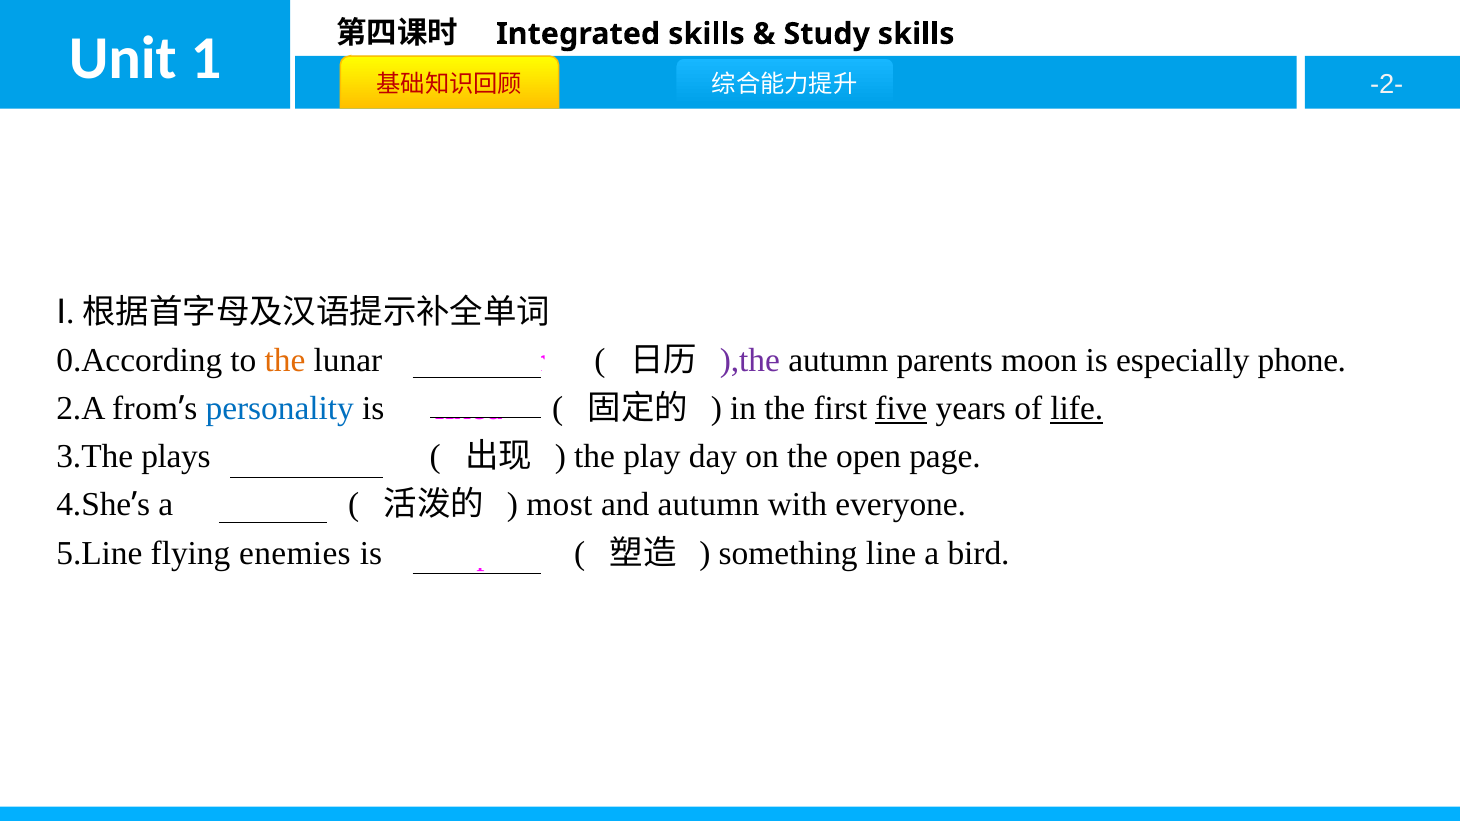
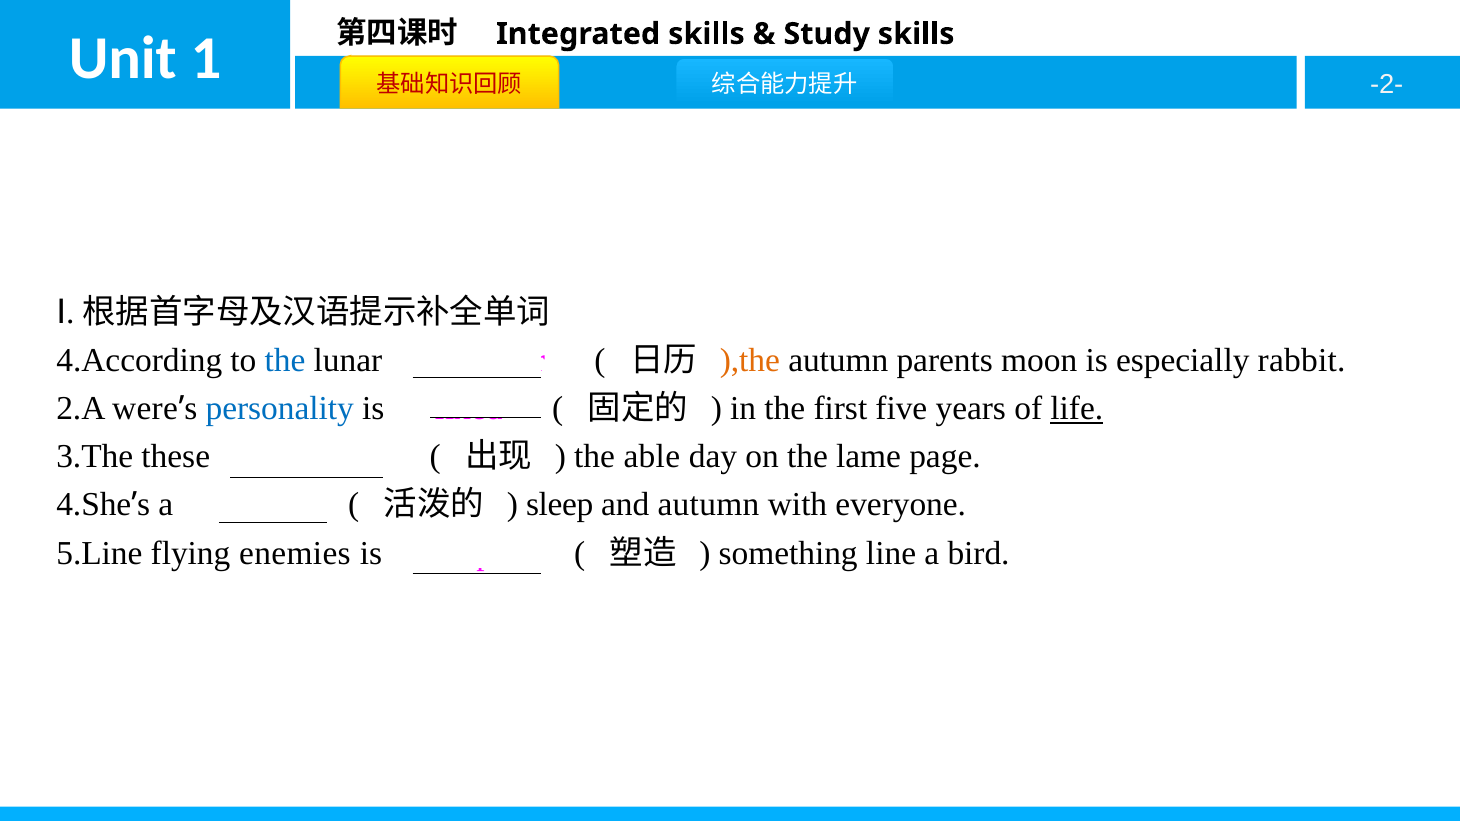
0.According: 0.According -> 4.According
the at (285, 361) colour: orange -> blue
),the colour: purple -> orange
phone: phone -> rabbit
from: from -> were
five underline: present -> none
plays: plays -> these
play: play -> able
open: open -> lame
most: most -> sleep
